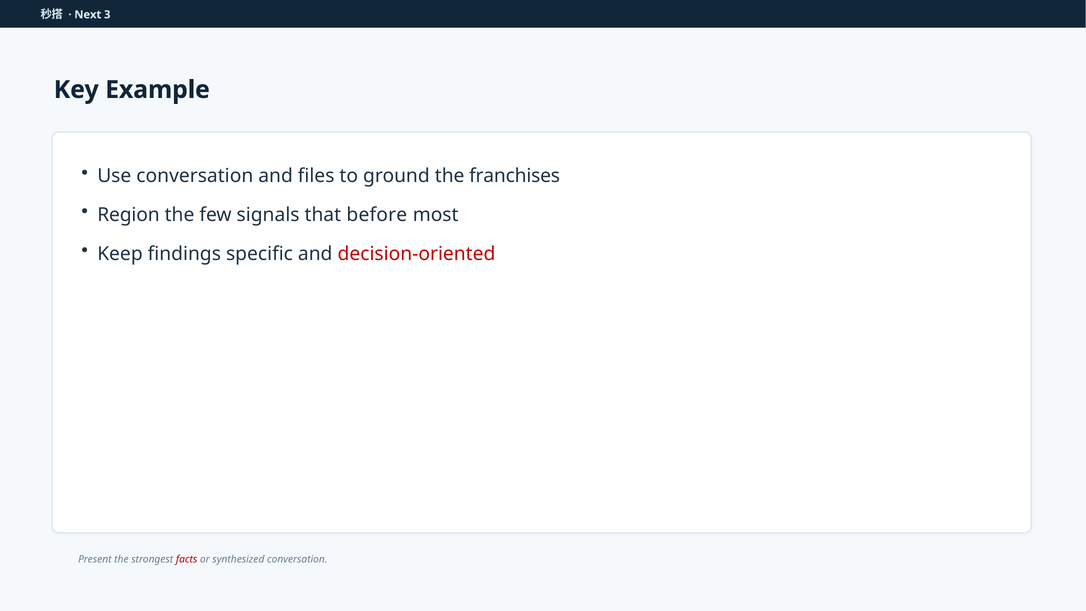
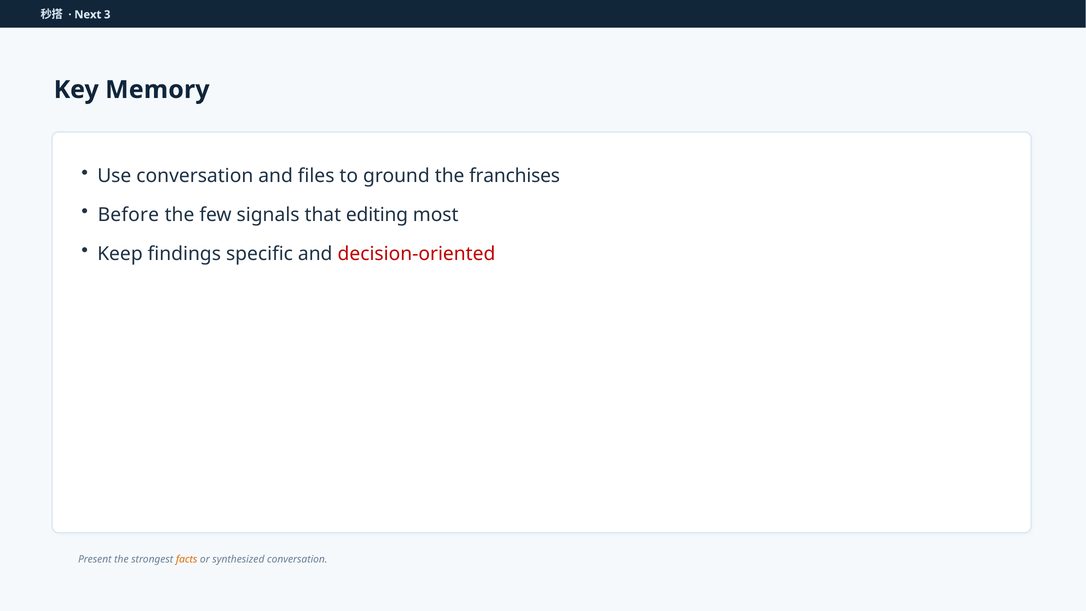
Example: Example -> Memory
Region: Region -> Before
before: before -> editing
facts colour: red -> orange
